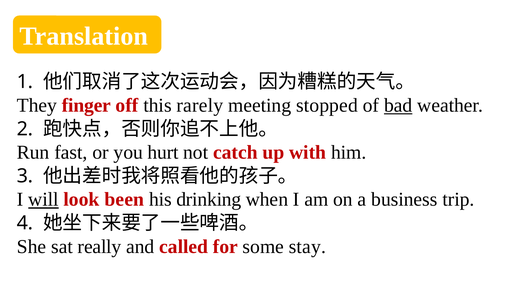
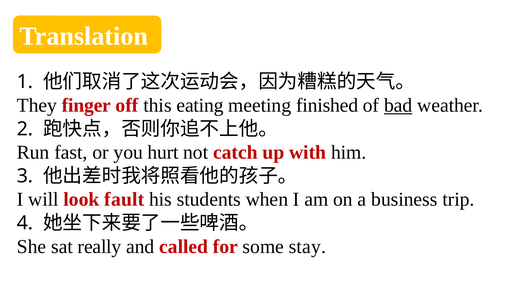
rarely: rarely -> eating
stopped: stopped -> finished
will underline: present -> none
been: been -> fault
drinking: drinking -> students
